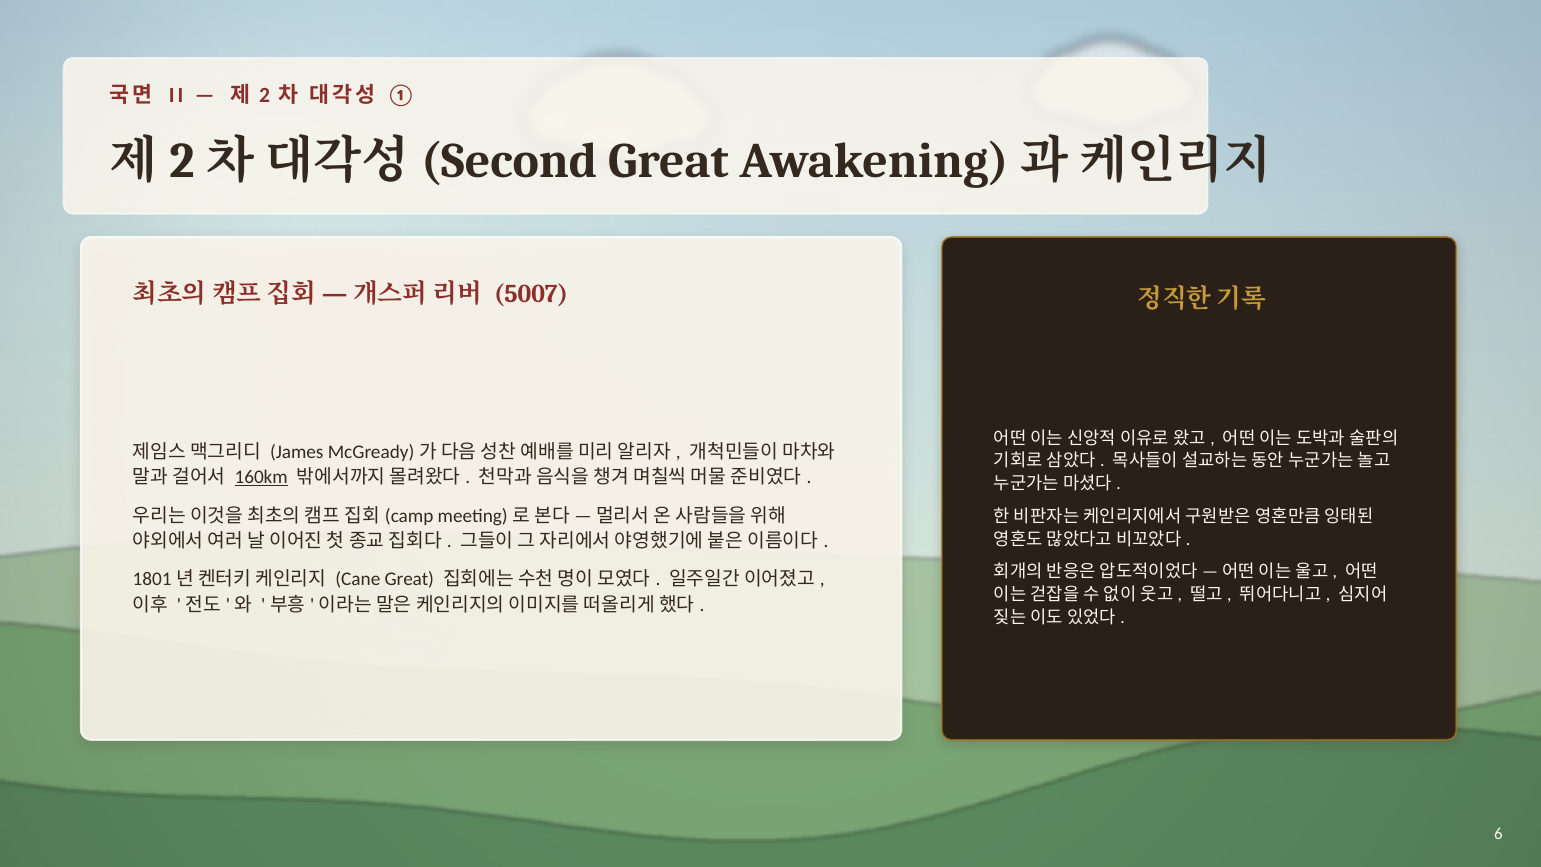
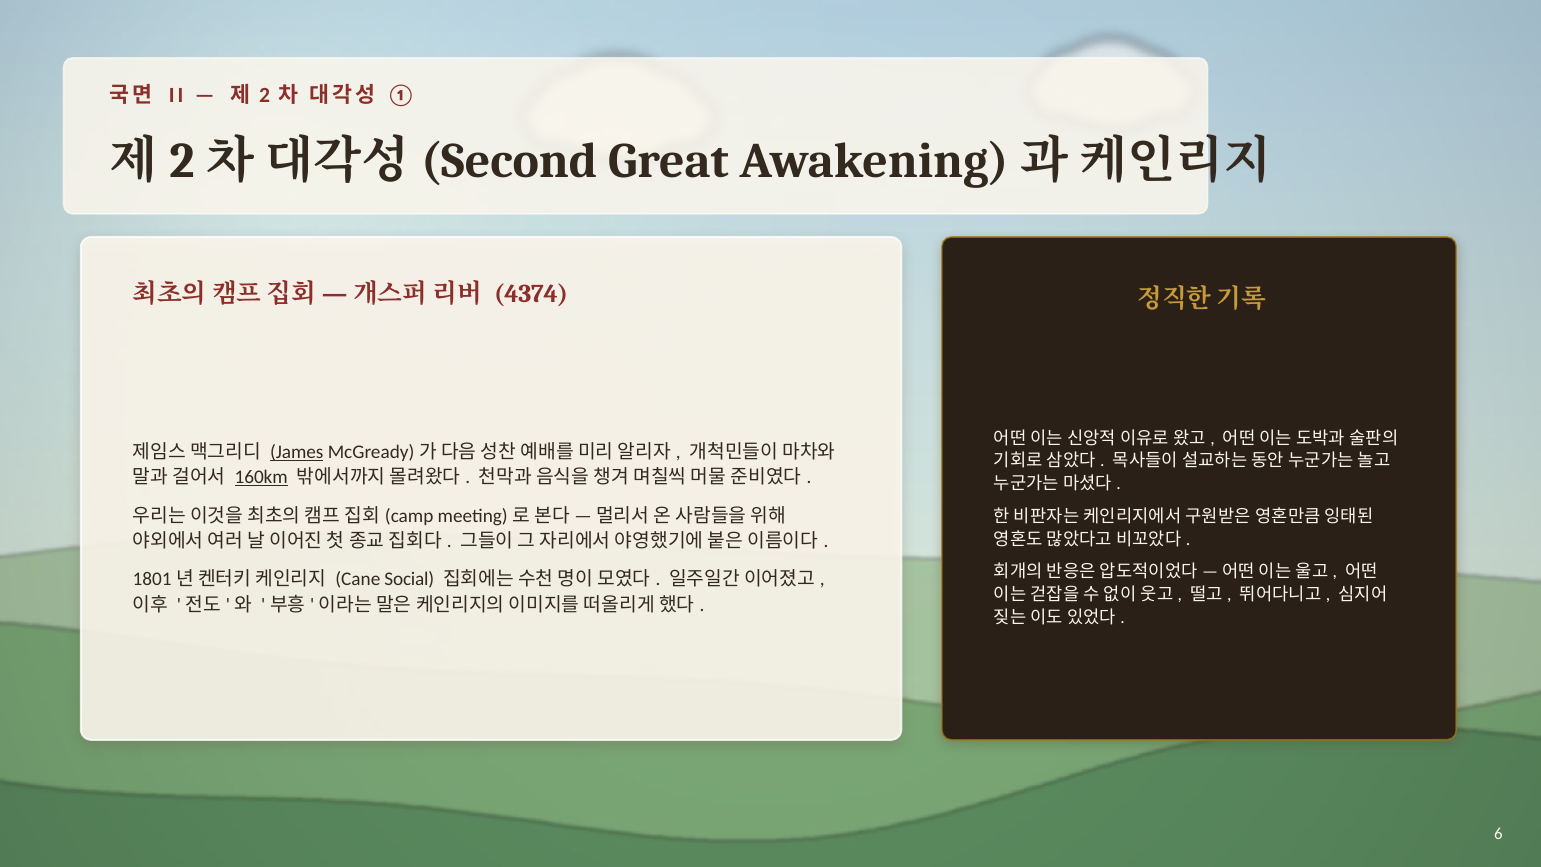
5007: 5007 -> 4374
James underline: none -> present
Cane Great: Great -> Social
